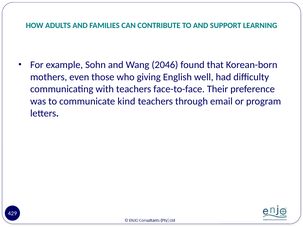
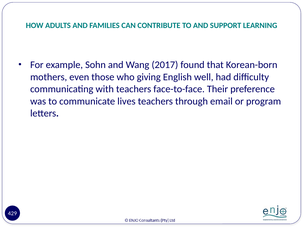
2046: 2046 -> 2017
kind: kind -> lives
